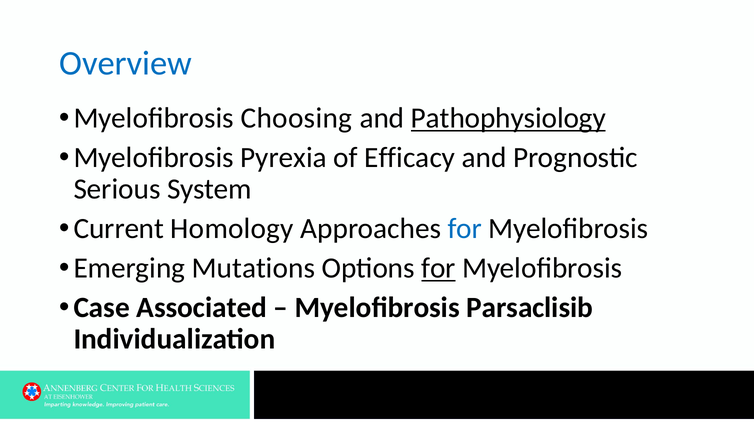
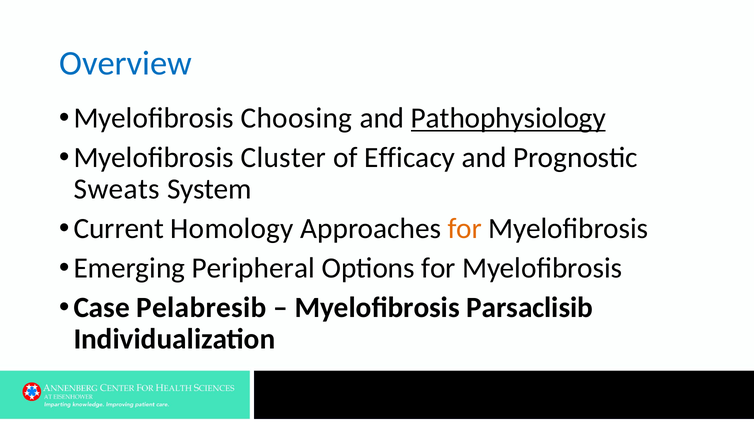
Pyrexia: Pyrexia -> Cluster
Serious: Serious -> Sweats
for at (465, 229) colour: blue -> orange
Mutations: Mutations -> Peripheral
for at (439, 268) underline: present -> none
Associated: Associated -> Pelabresib
